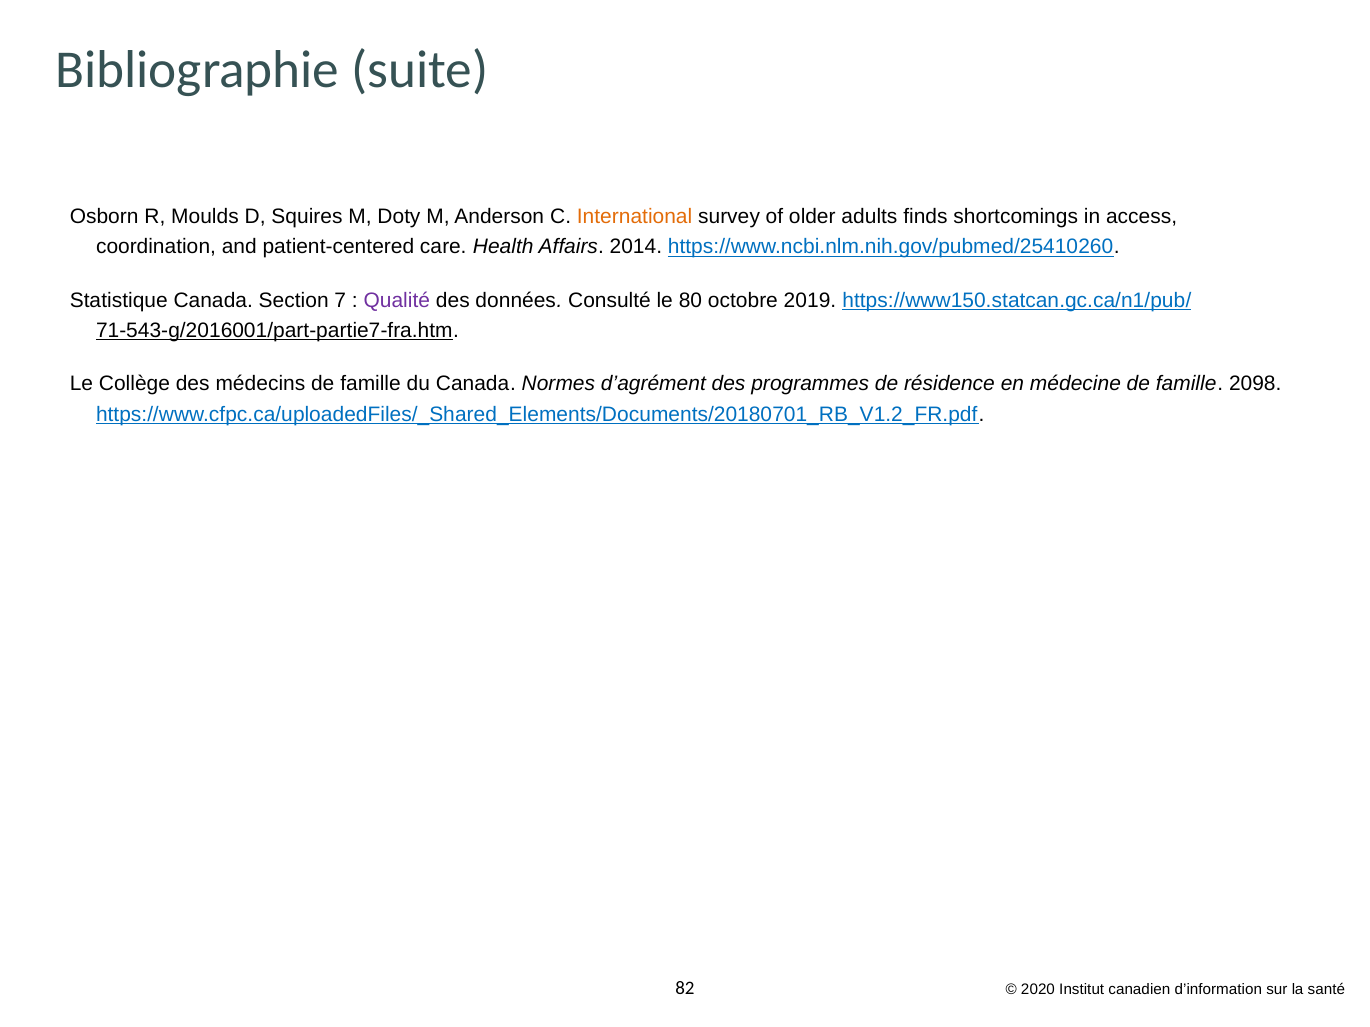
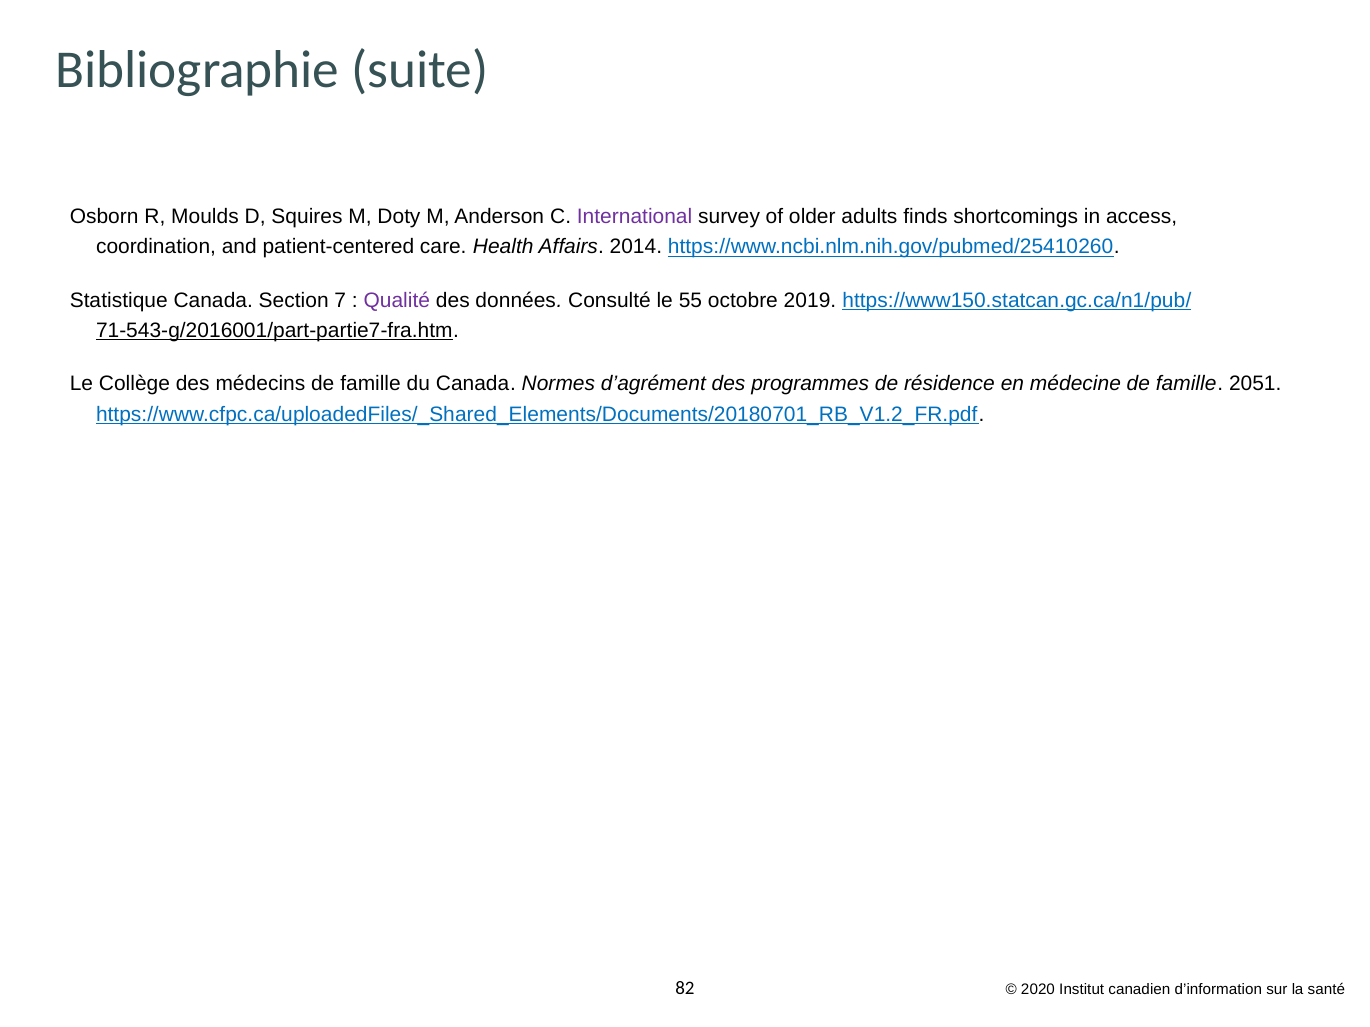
International colour: orange -> purple
80: 80 -> 55
2098: 2098 -> 2051
